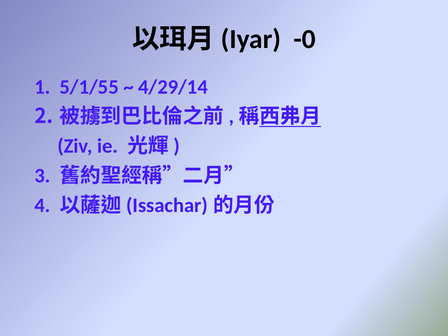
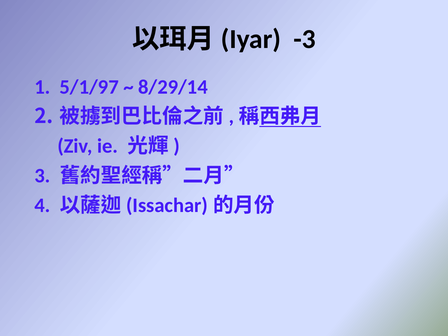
-0: -0 -> -3
5/1/55: 5/1/55 -> 5/1/97
4/29/14: 4/29/14 -> 8/29/14
